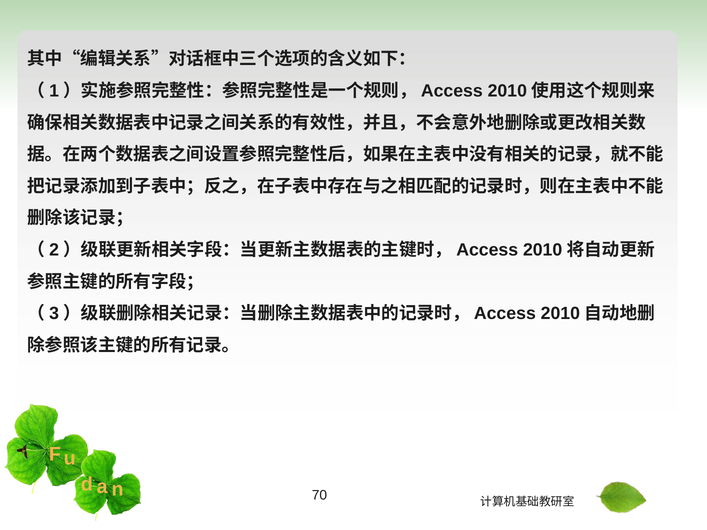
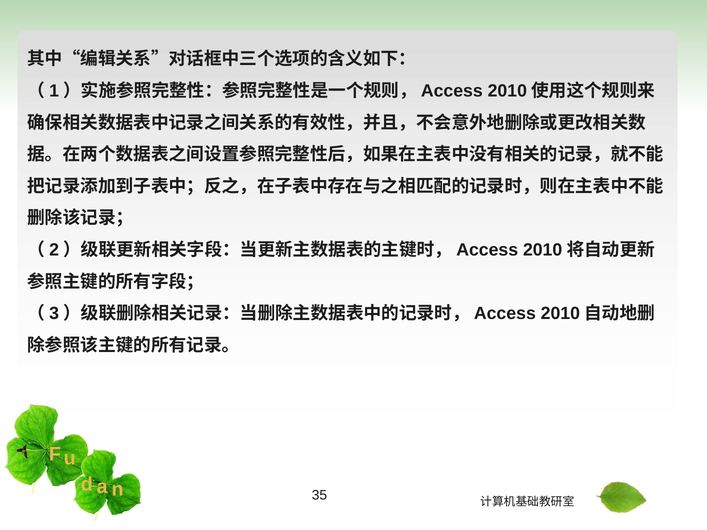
70: 70 -> 35
